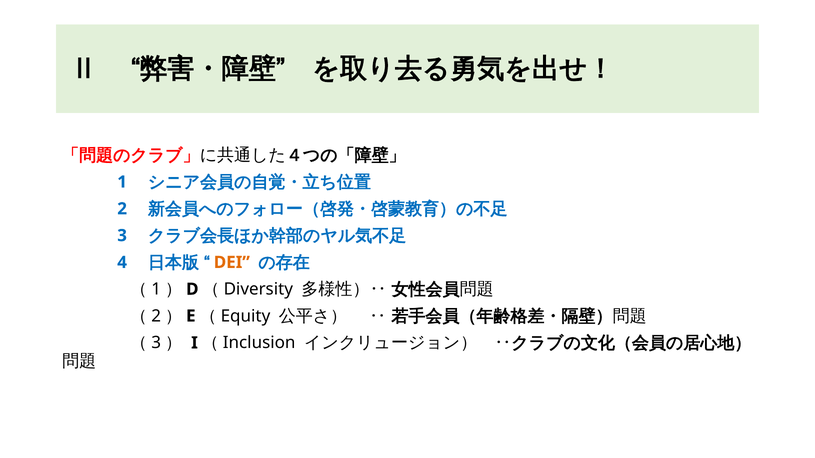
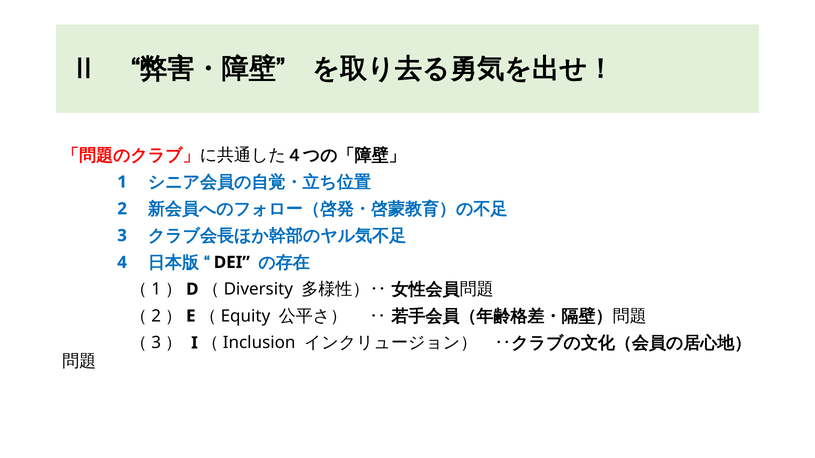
DEI colour: orange -> black
